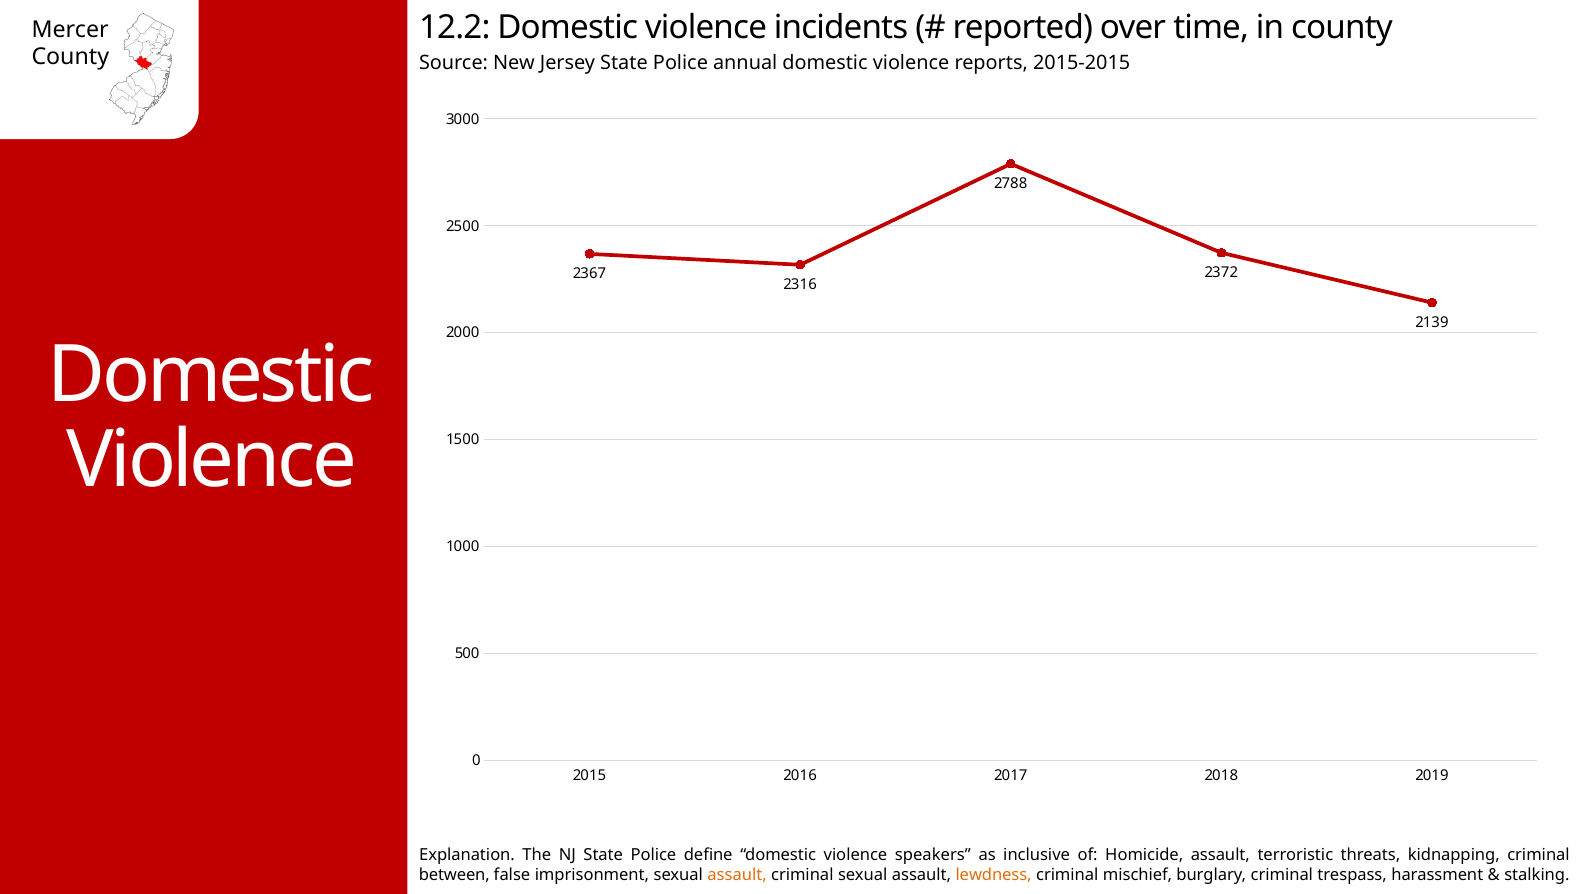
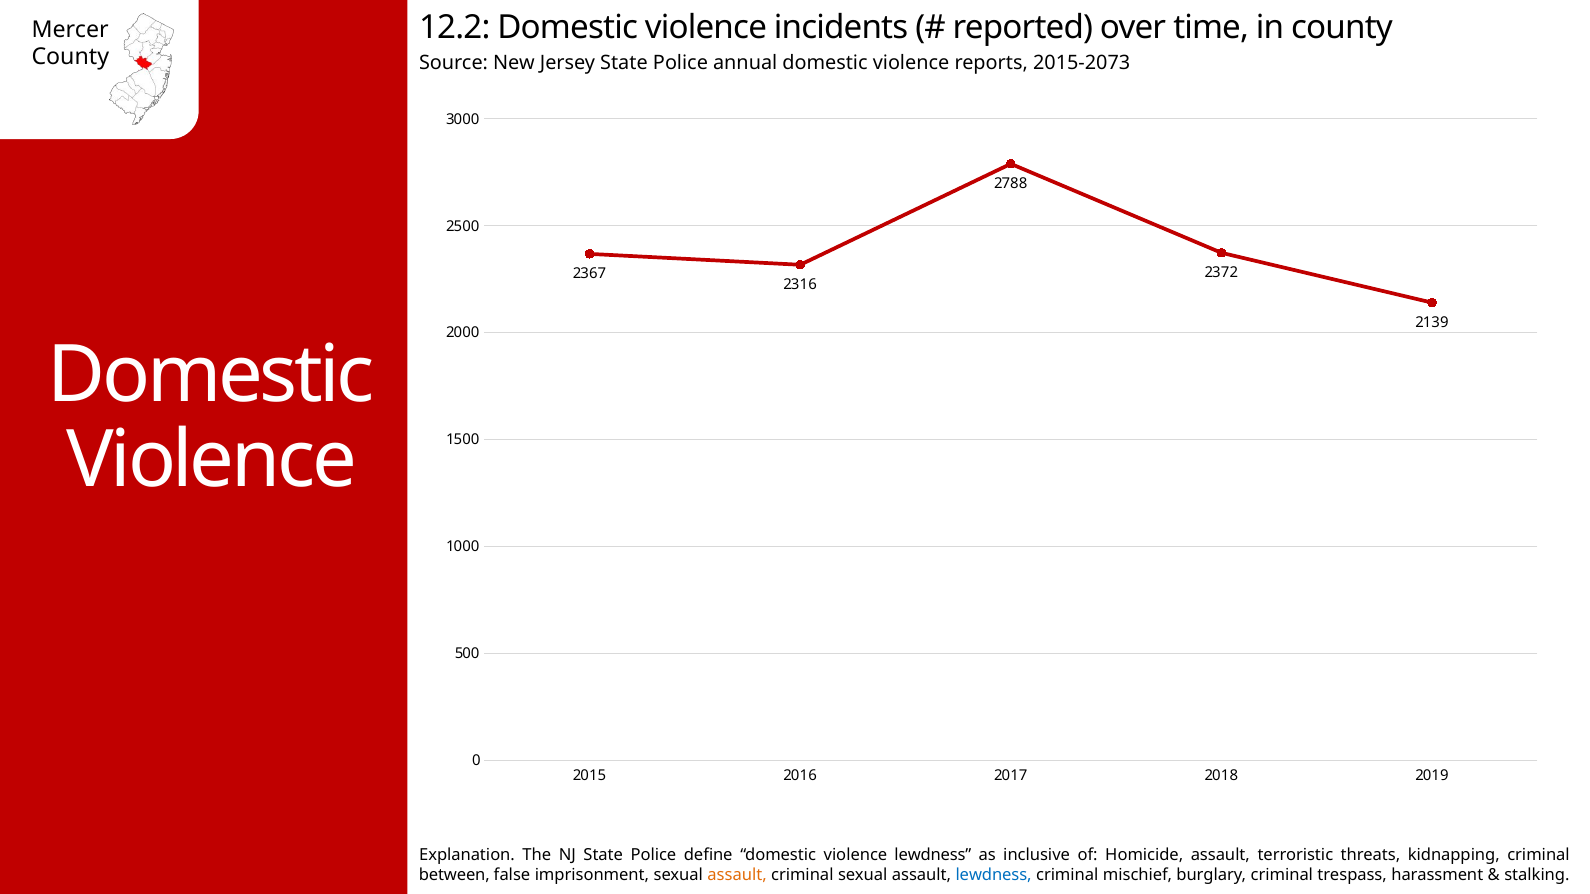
2015-2015: 2015-2015 -> 2015-2073
violence speakers: speakers -> lewdness
lewdness at (994, 876) colour: orange -> blue
